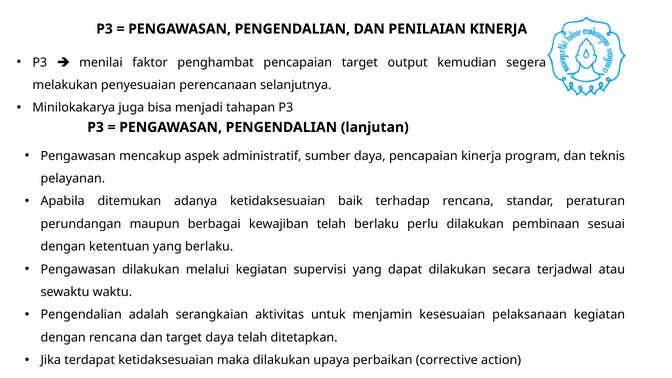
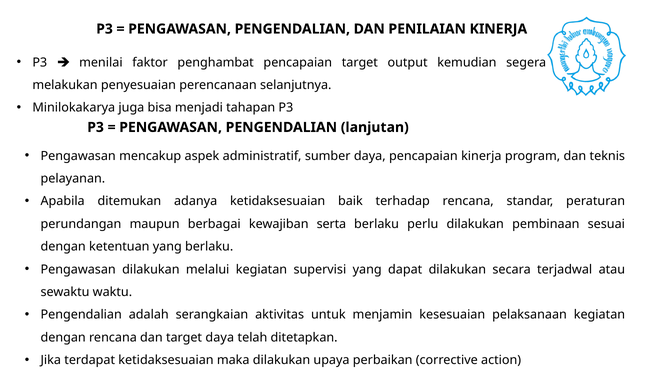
kewajiban telah: telah -> serta
